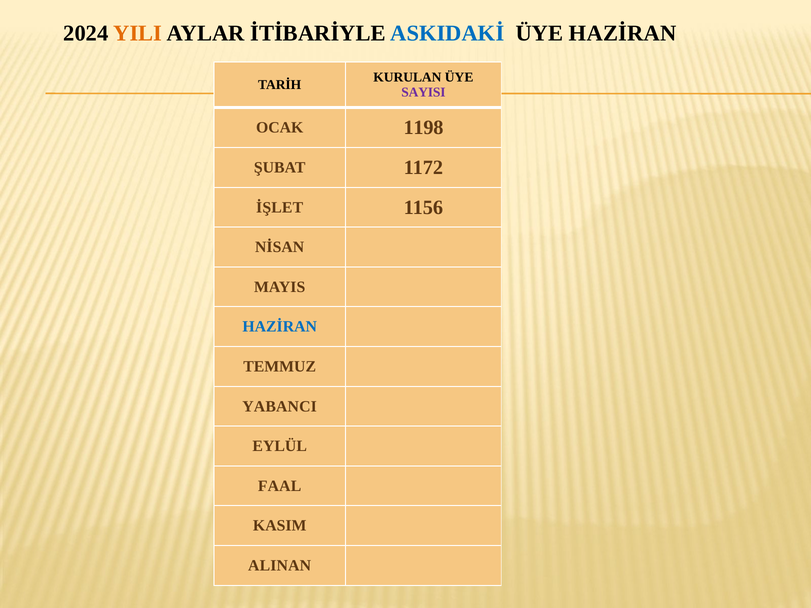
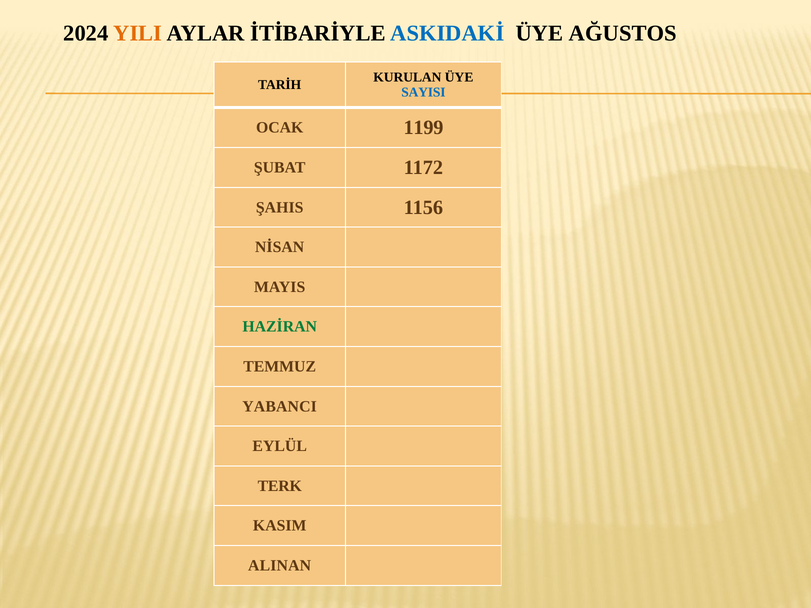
ÜYE HAZİRAN: HAZİRAN -> AĞUSTOS
SAYISI colour: purple -> blue
1198: 1198 -> 1199
İŞLET: İŞLET -> ŞAHIS
HAZİRAN at (280, 327) colour: blue -> green
FAAL: FAAL -> TERK
